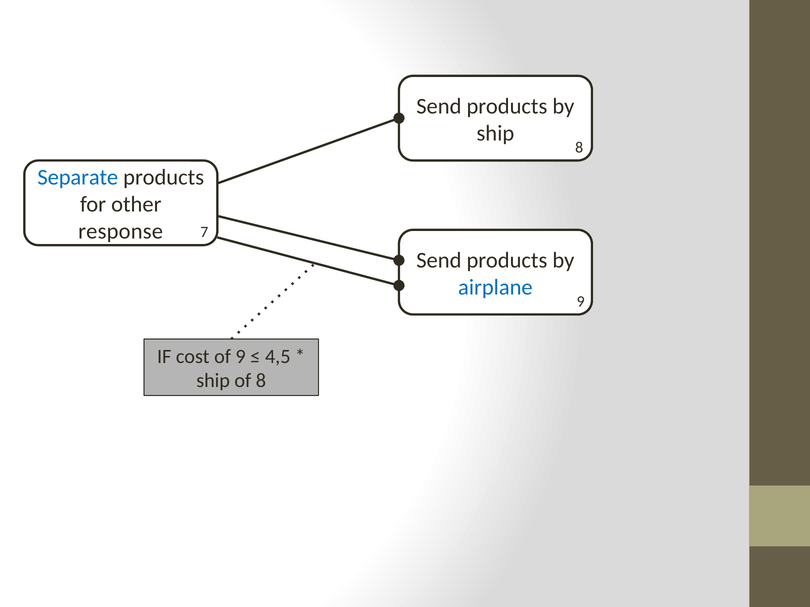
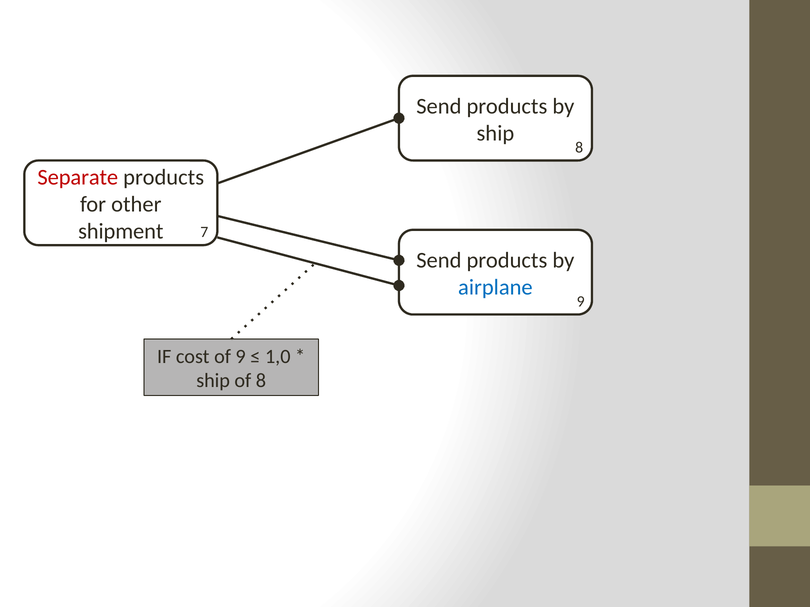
Separate colour: blue -> red
response: response -> shipment
4,5: 4,5 -> 1,0
